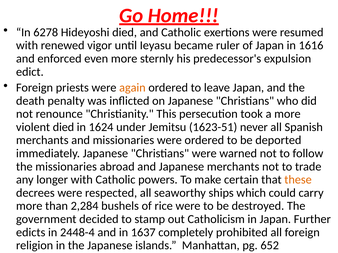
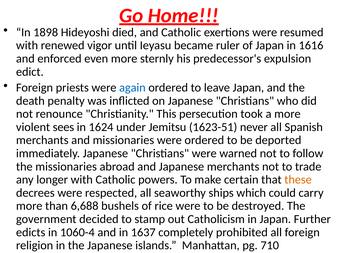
6278: 6278 -> 1898
again colour: orange -> blue
violent died: died -> sees
2,284: 2,284 -> 6,688
2448-4: 2448-4 -> 1060-4
652: 652 -> 710
